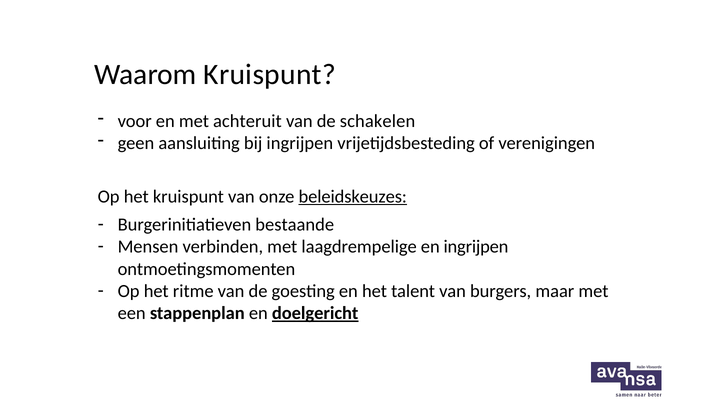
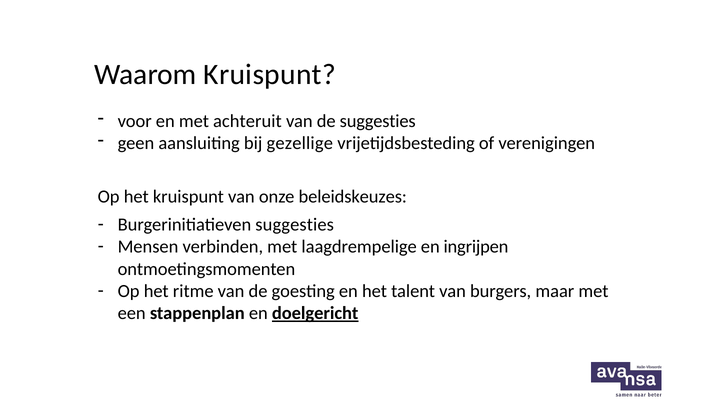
de schakelen: schakelen -> suggesties
bij ingrijpen: ingrijpen -> gezellige
beleidskeuzes underline: present -> none
Burgerinitiatieven bestaande: bestaande -> suggesties
